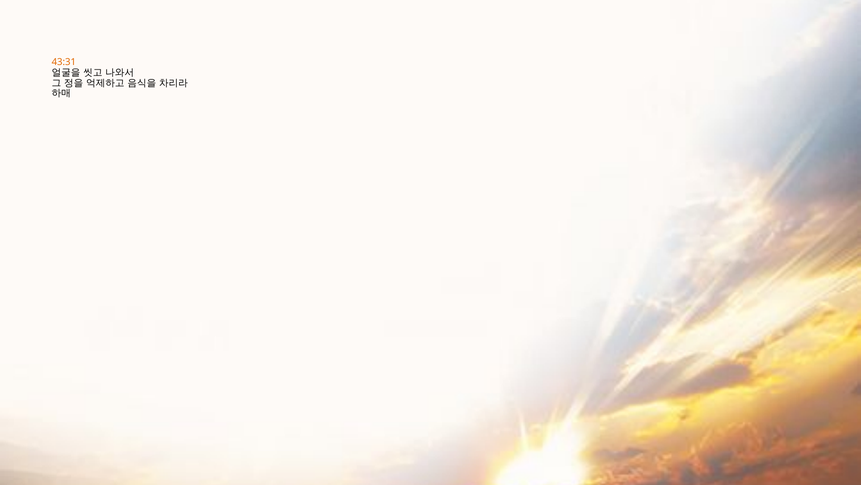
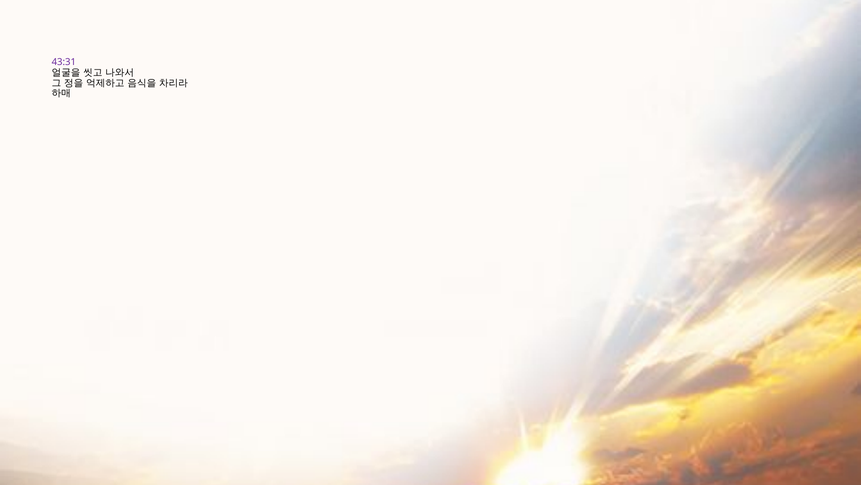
43:31 colour: orange -> purple
